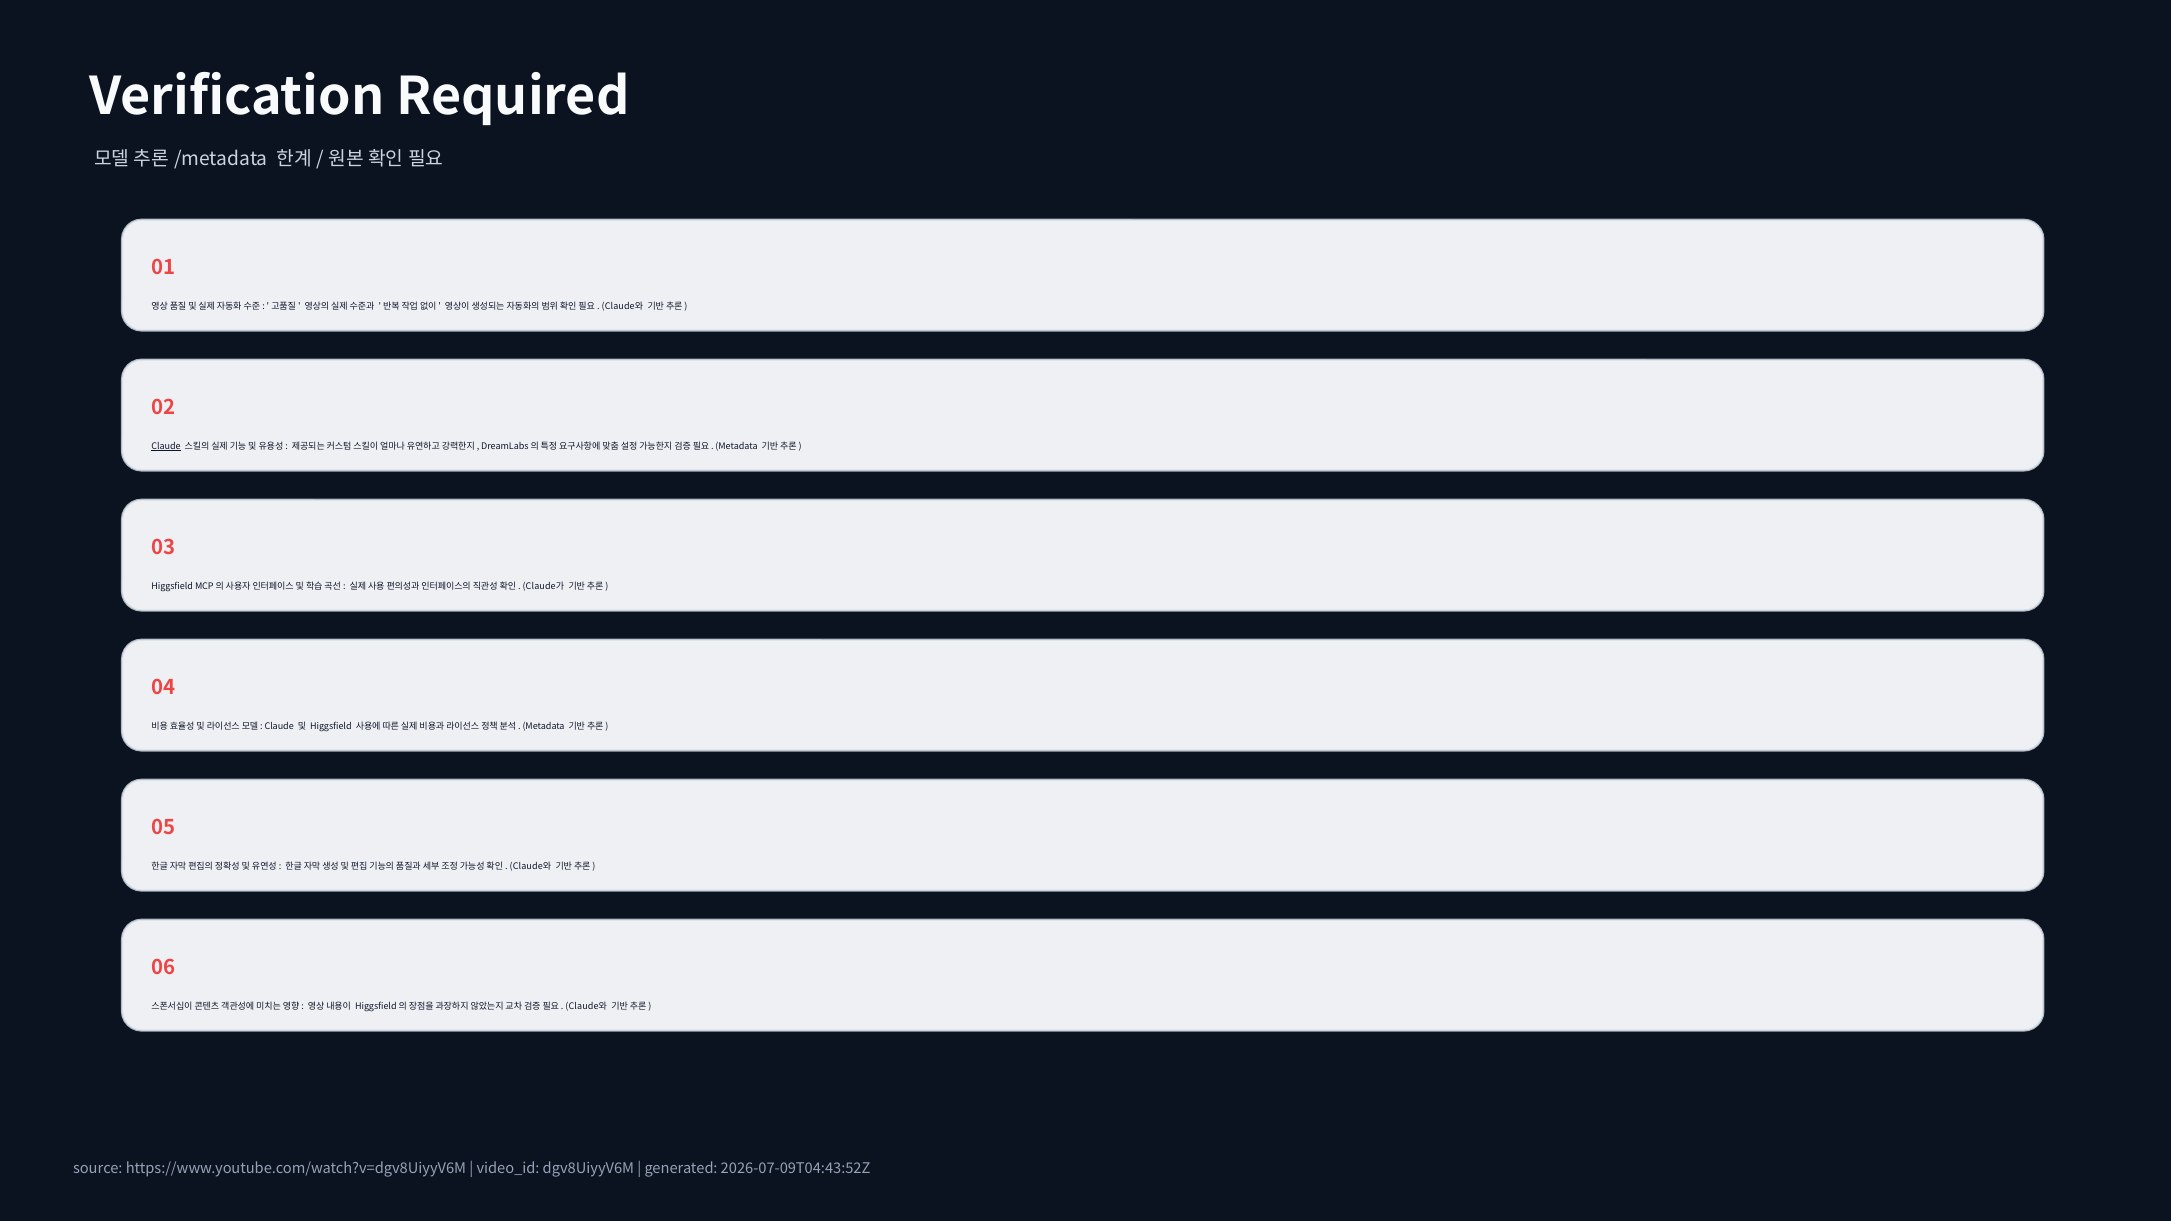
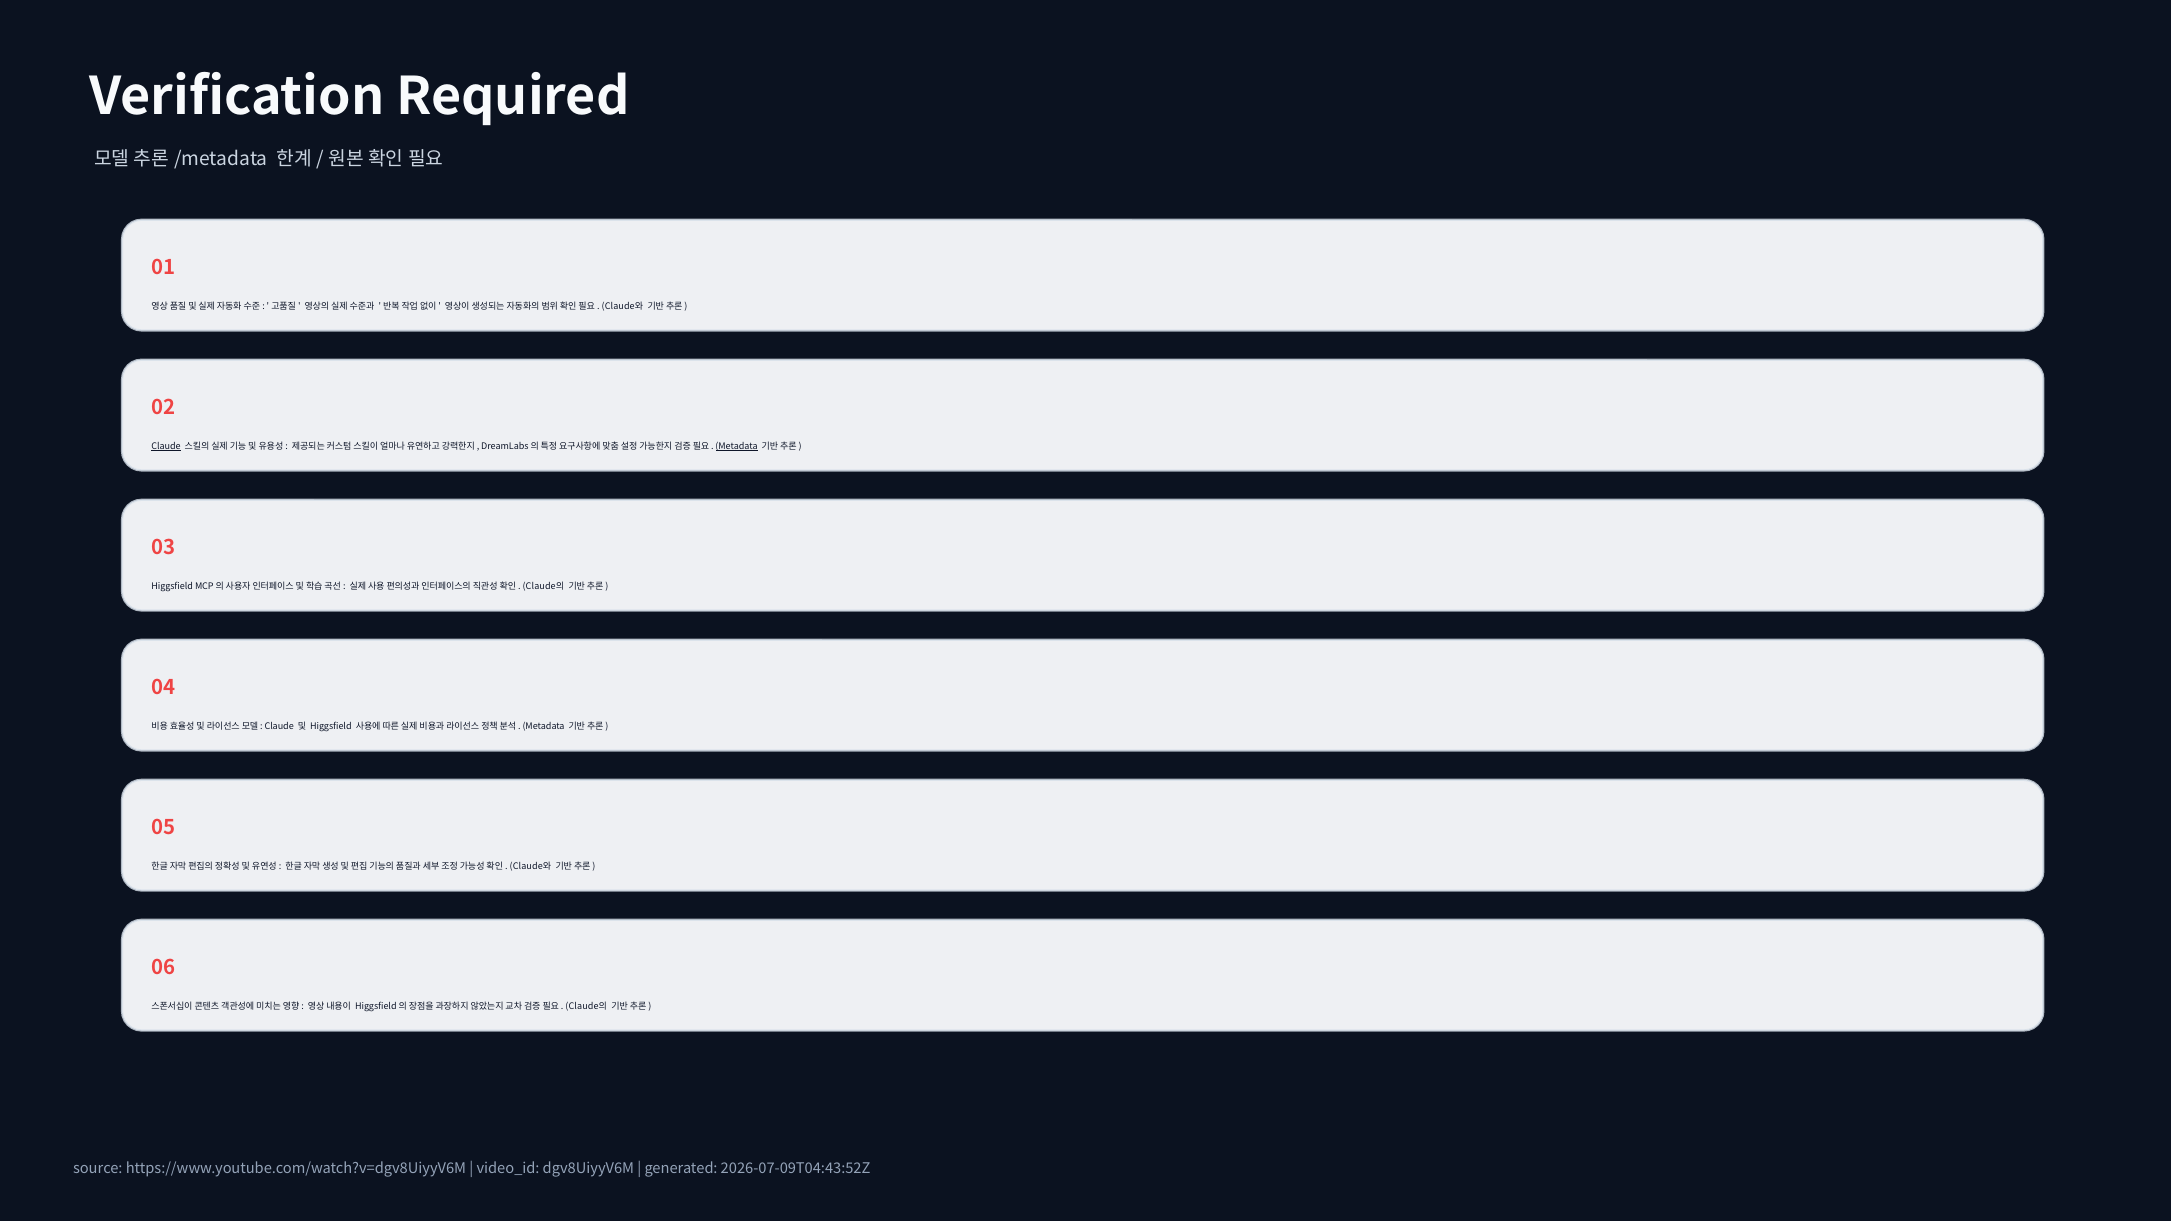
Metadata at (737, 447) underline: none -> present
Claude가 at (543, 587): Claude가 -> Claude의
Claude와 at (586, 1007): Claude와 -> Claude의
